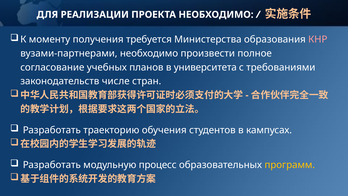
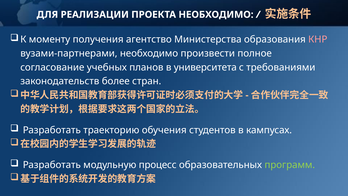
требуется: требуется -> агентство
числе: числе -> более
программ colour: yellow -> light green
